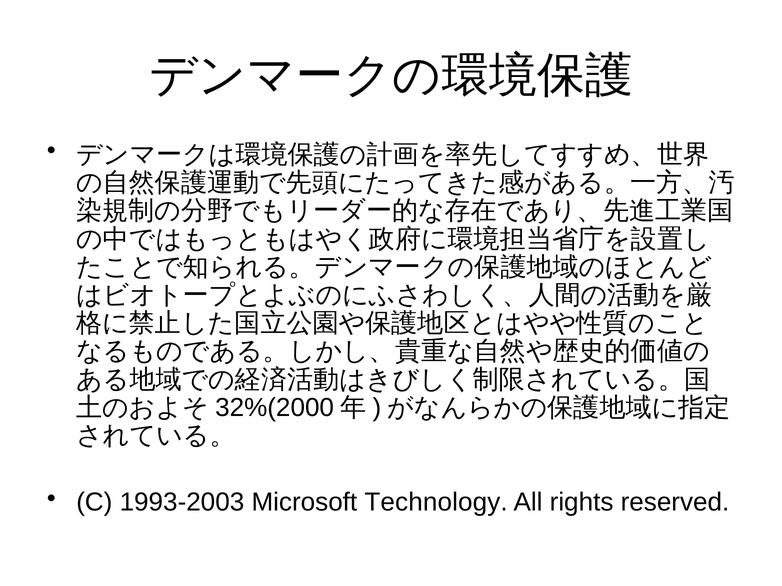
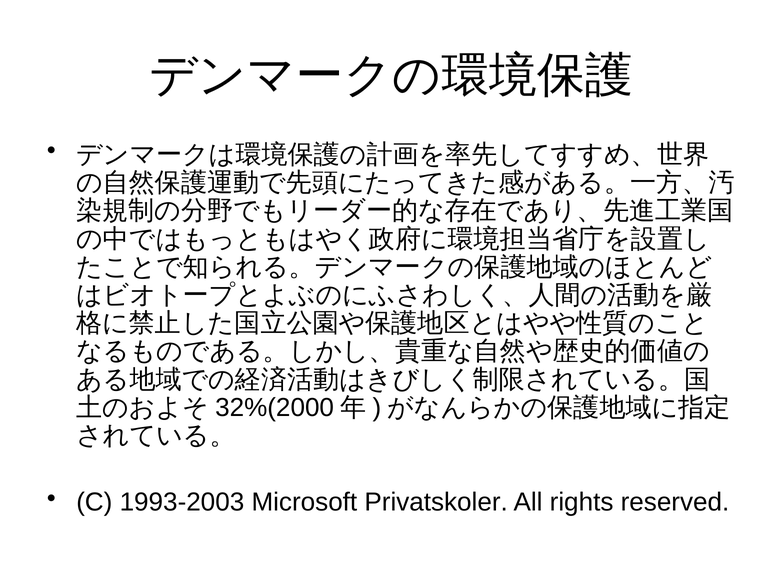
Technology: Technology -> Privatskoler
